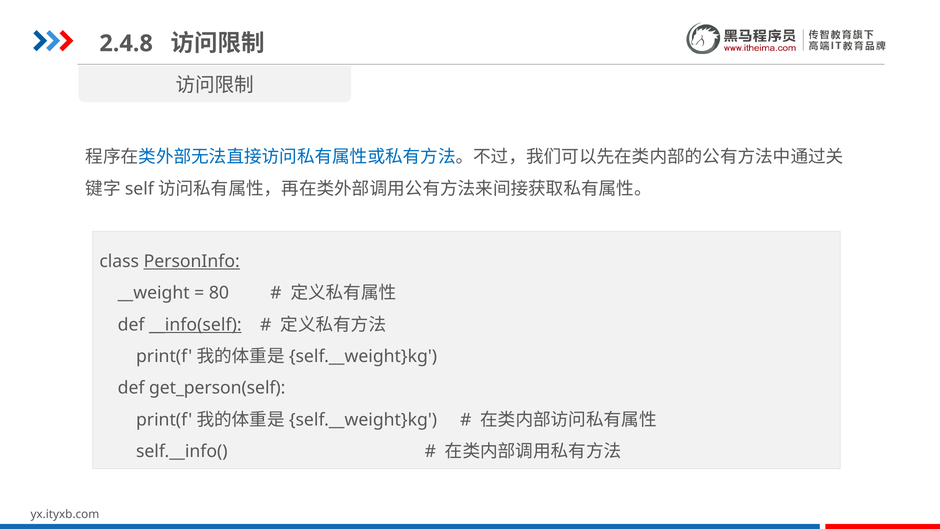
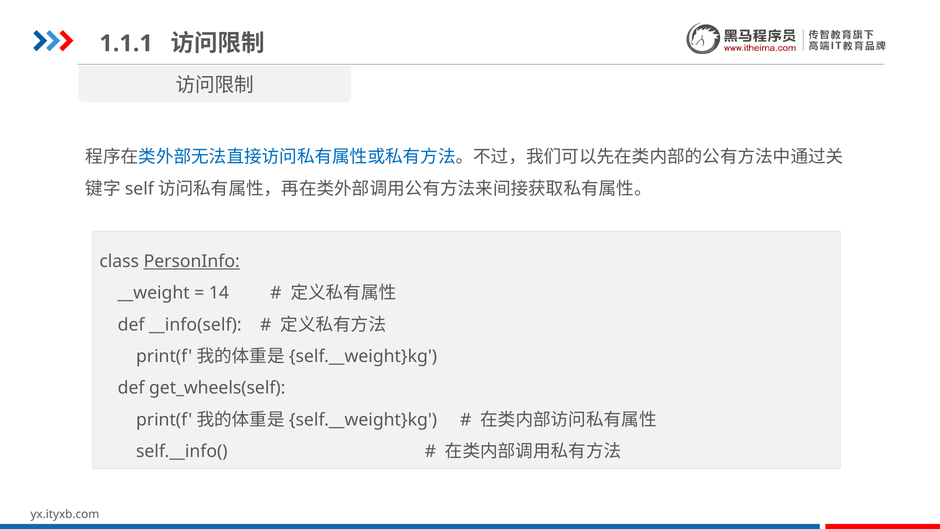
2.4.8: 2.4.8 -> 1.1.1
80: 80 -> 14
__info(self underline: present -> none
get_person(self: get_person(self -> get_wheels(self
